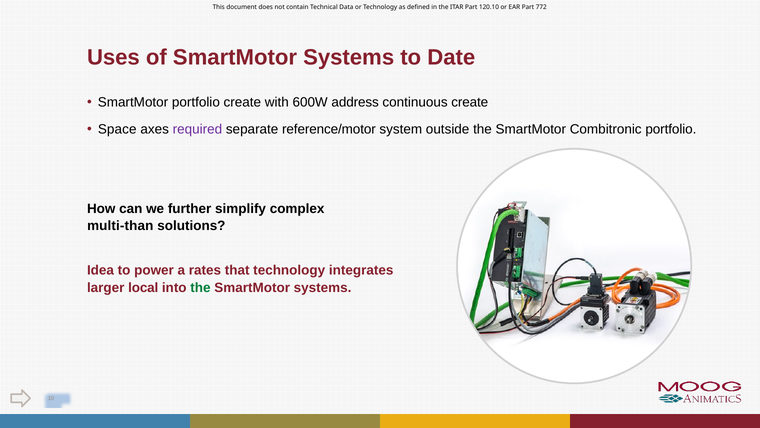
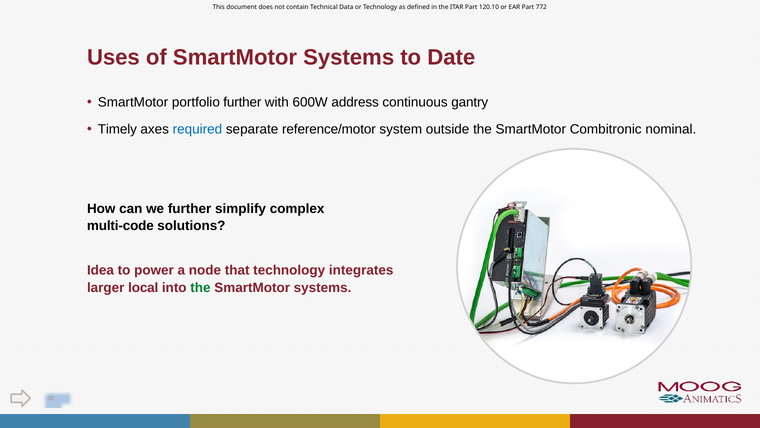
portfolio create: create -> further
continuous create: create -> gantry
Space: Space -> Timely
required colour: purple -> blue
Combitronic portfolio: portfolio -> nominal
multi-than: multi-than -> multi-code
rates: rates -> node
